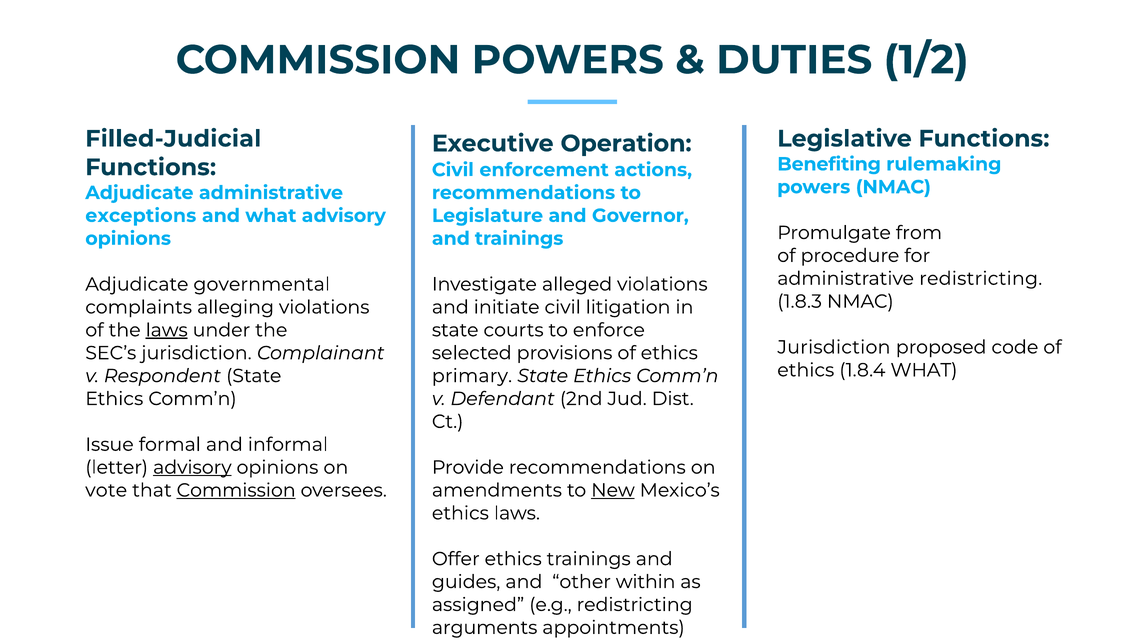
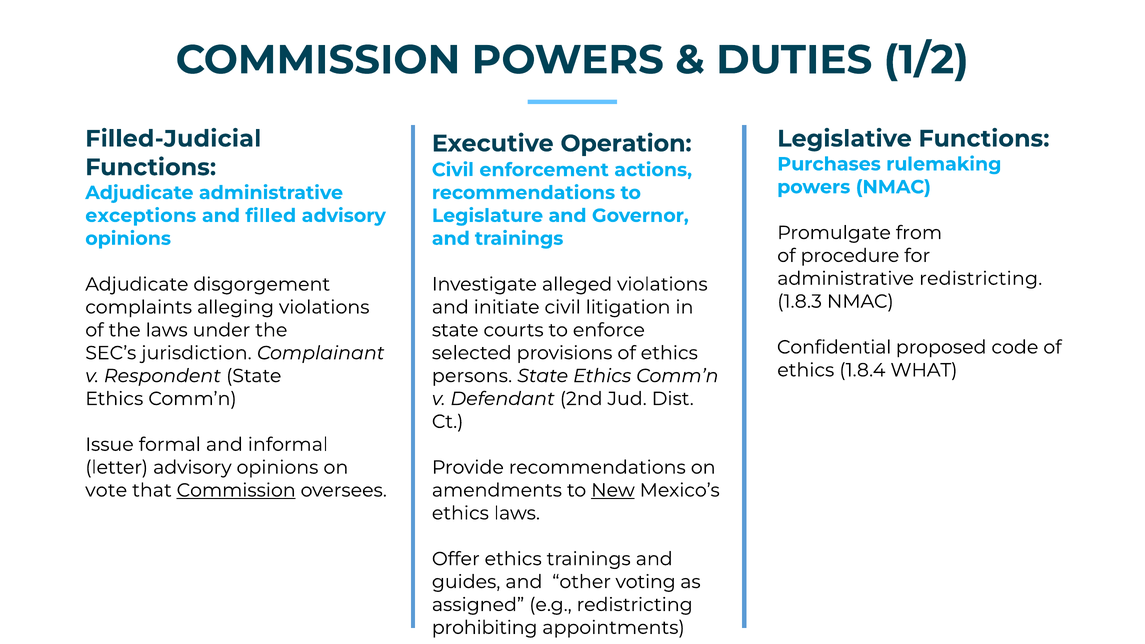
Benefiting: Benefiting -> Purchases
and what: what -> filled
governmental: governmental -> disgorgement
laws at (167, 330) underline: present -> none
Jurisdiction at (834, 347): Jurisdiction -> Confidential
primary: primary -> persons
advisory at (192, 467) underline: present -> none
within: within -> voting
arguments: arguments -> prohibiting
